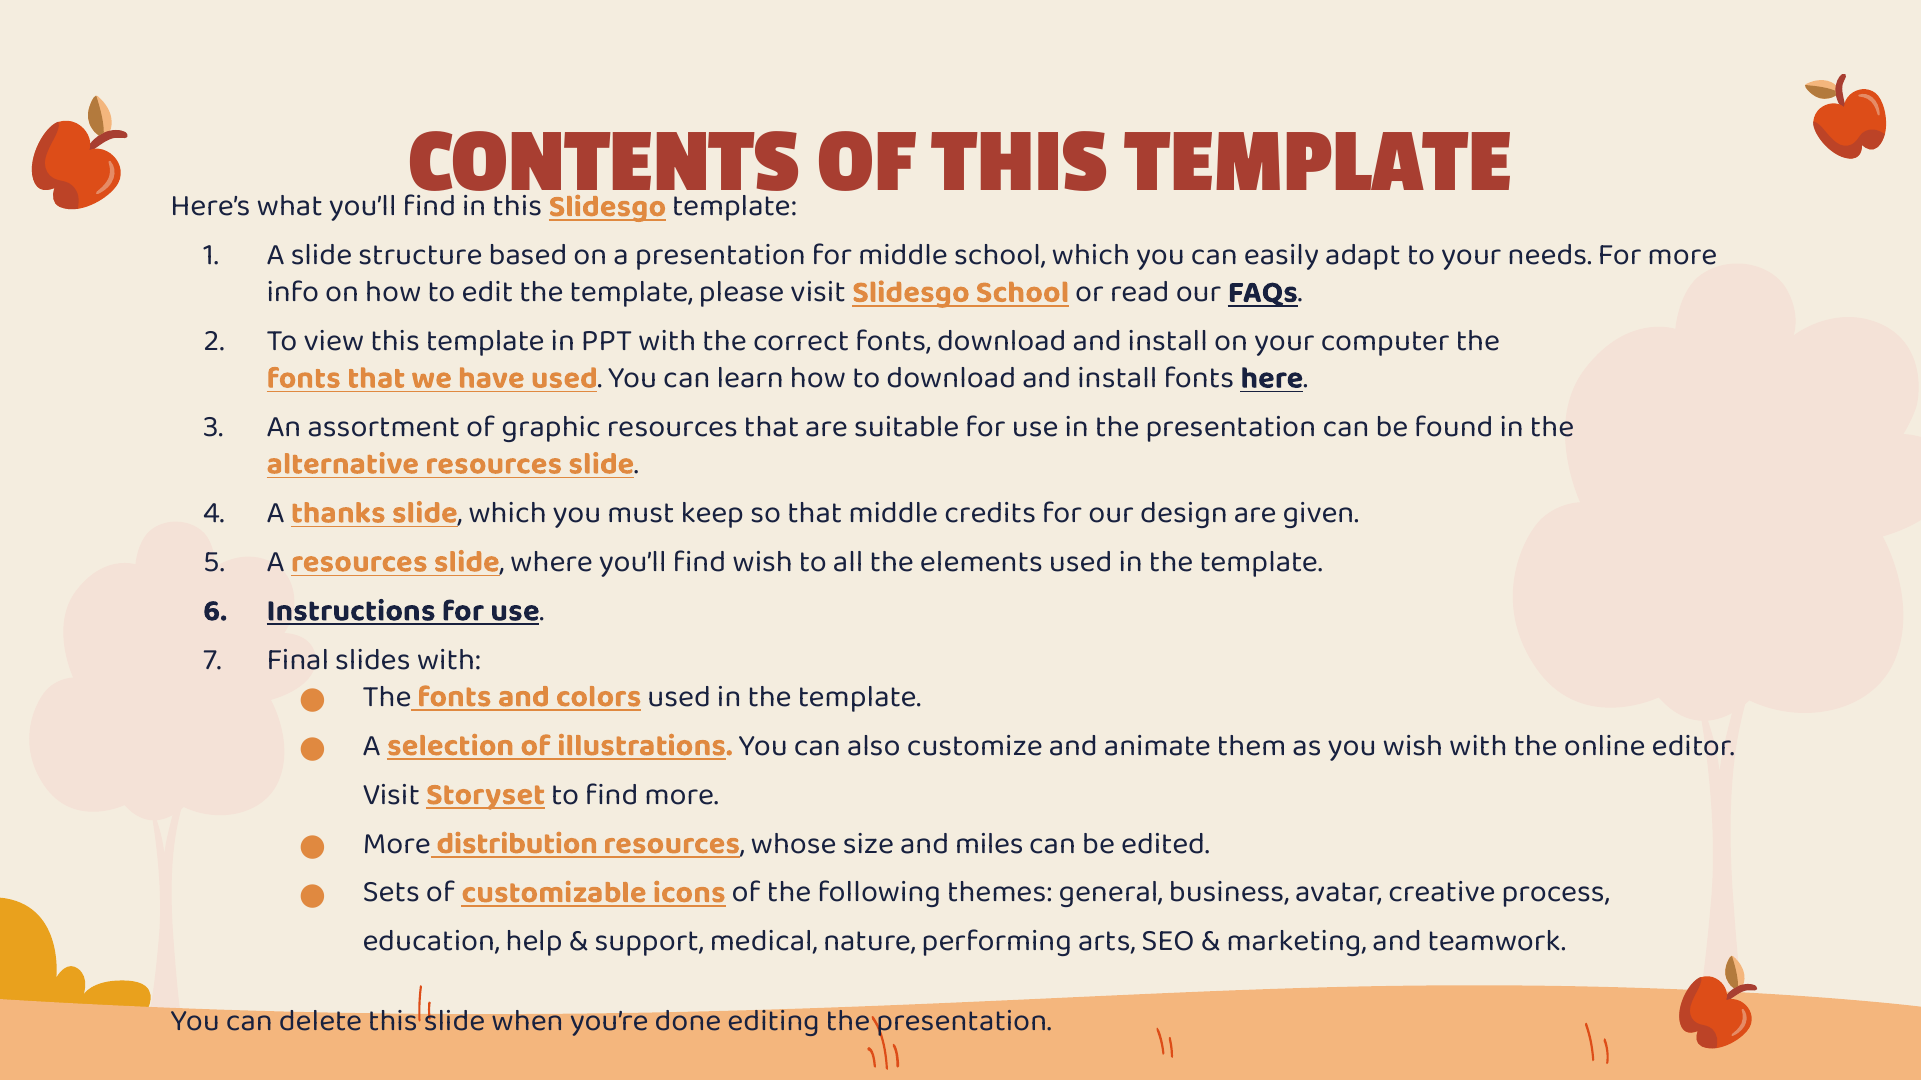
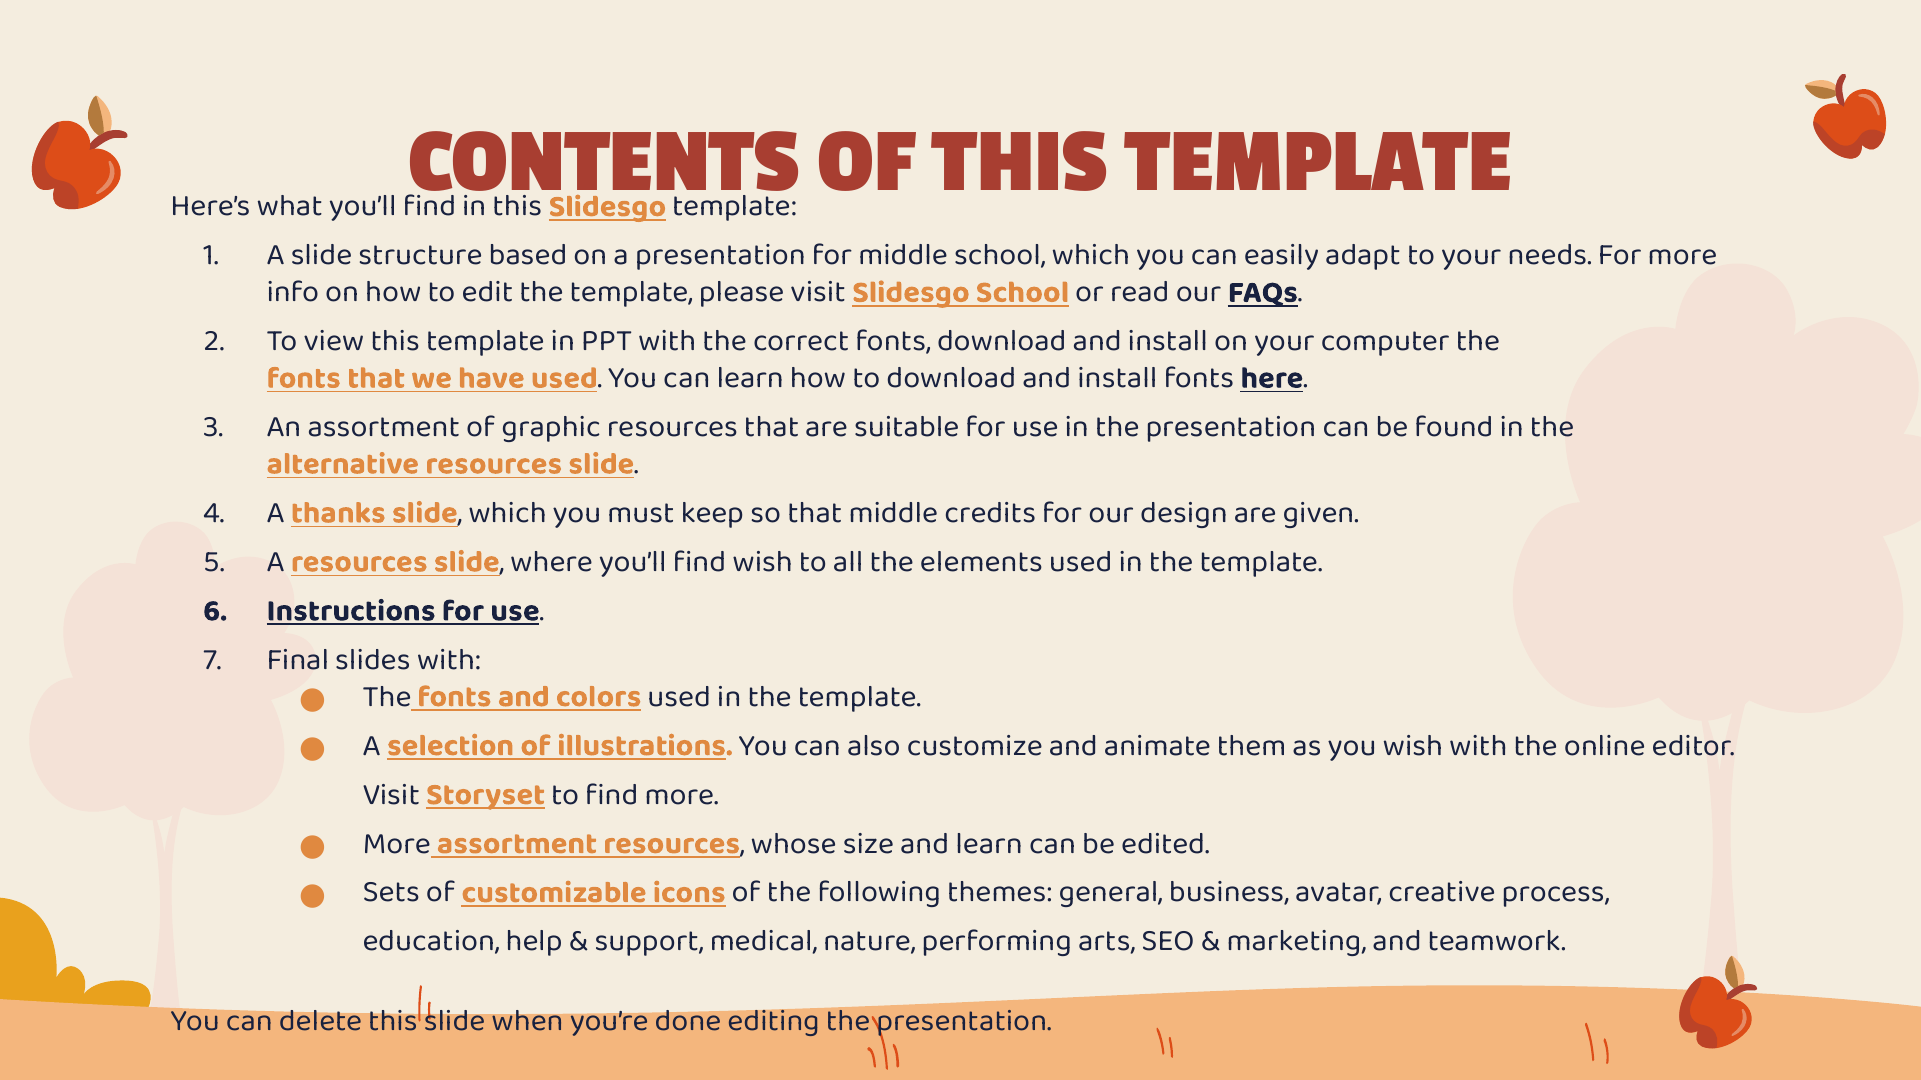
More distribution: distribution -> assortment
and miles: miles -> learn
